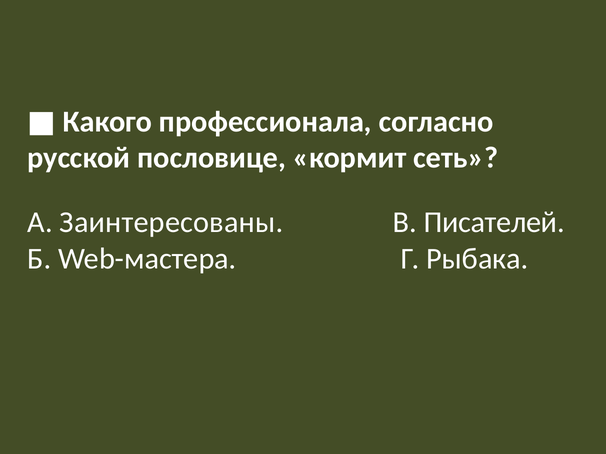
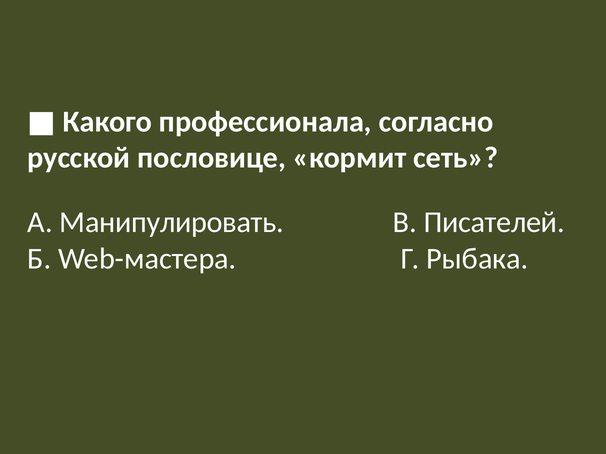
Заинтересованы: Заинтересованы -> Манипулировать
